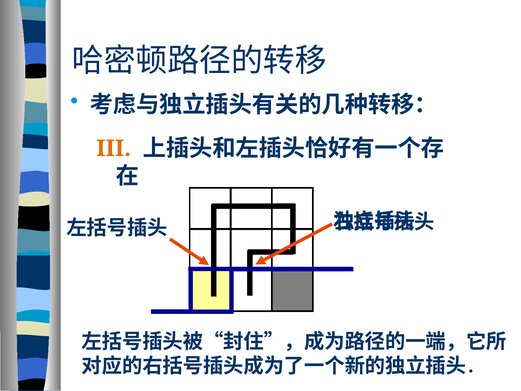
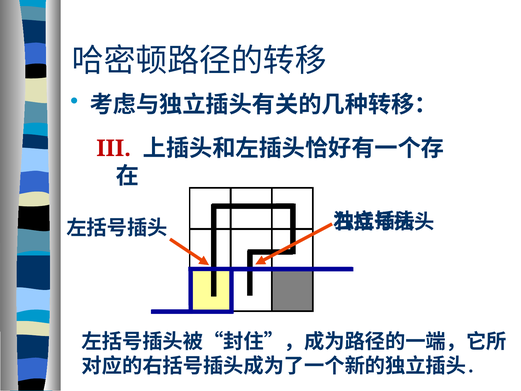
III colour: orange -> red
